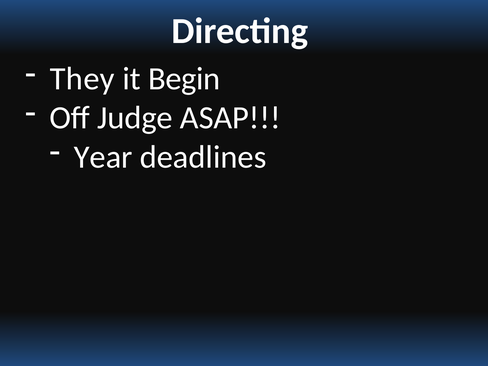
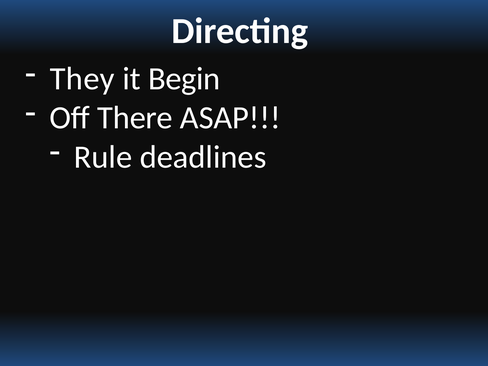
Judge: Judge -> There
Year: Year -> Rule
